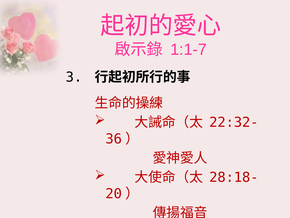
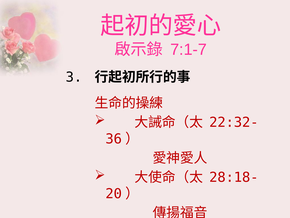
1:1-7: 1:1-7 -> 7:1-7
